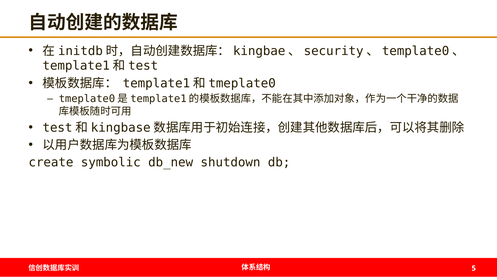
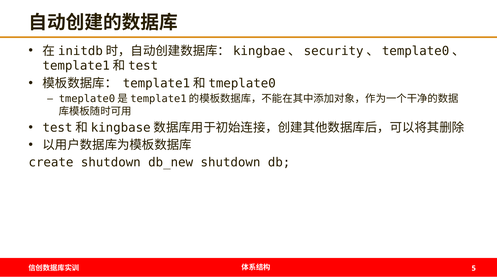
create symbolic: symbolic -> shutdown
